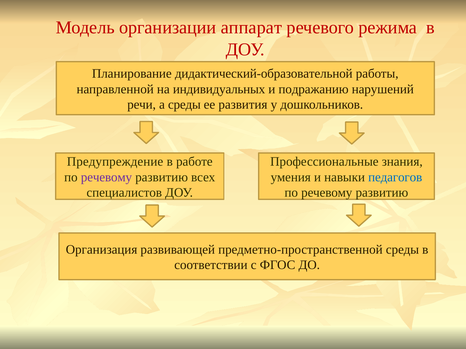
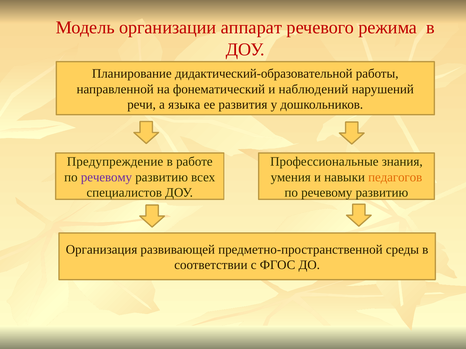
индивидуальных: индивидуальных -> фонематический
подражанию: подражанию -> наблюдений
а среды: среды -> языка
педагогов colour: blue -> orange
